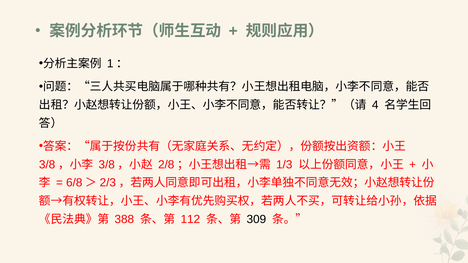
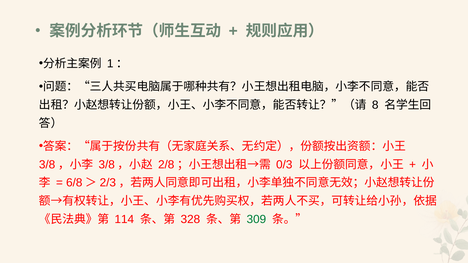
4: 4 -> 8
1/3: 1/3 -> 0/3
388: 388 -> 114
112: 112 -> 328
309 colour: black -> green
